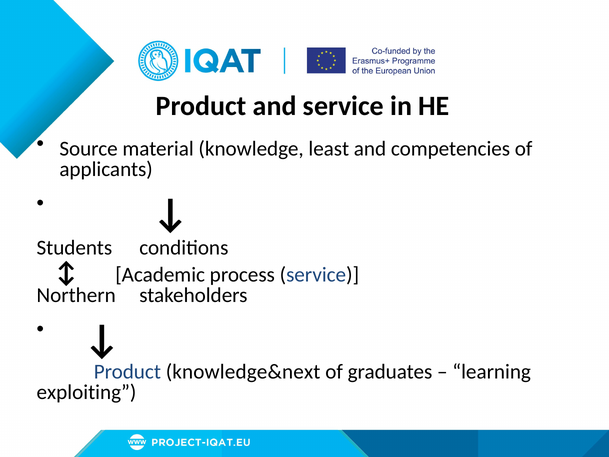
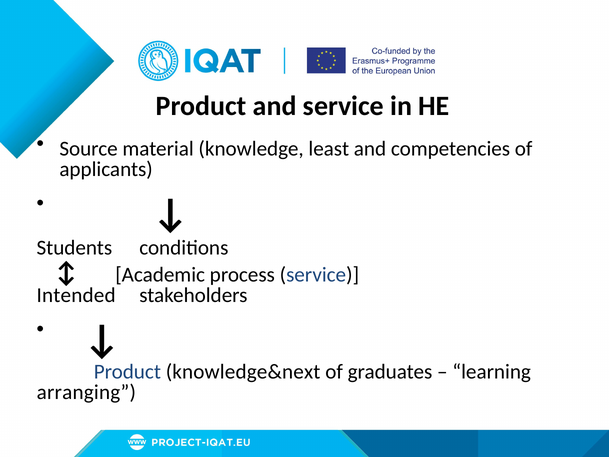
Northern: Northern -> Intended
exploiting: exploiting -> arranging
